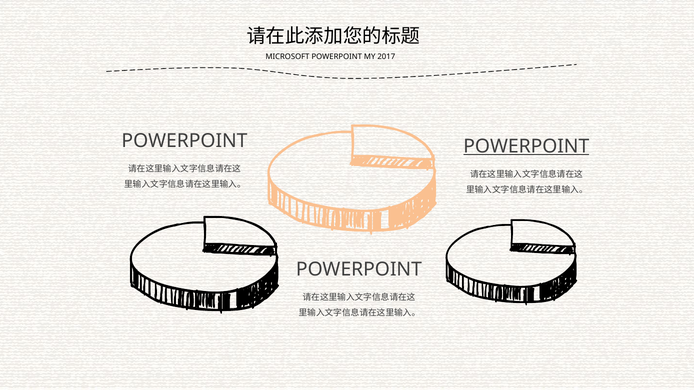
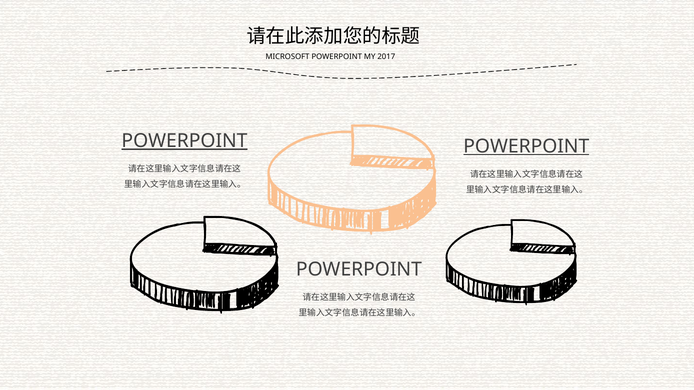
POWERPOINT at (184, 141) underline: none -> present
